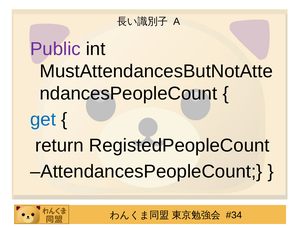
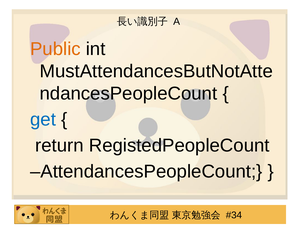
Public colour: purple -> orange
